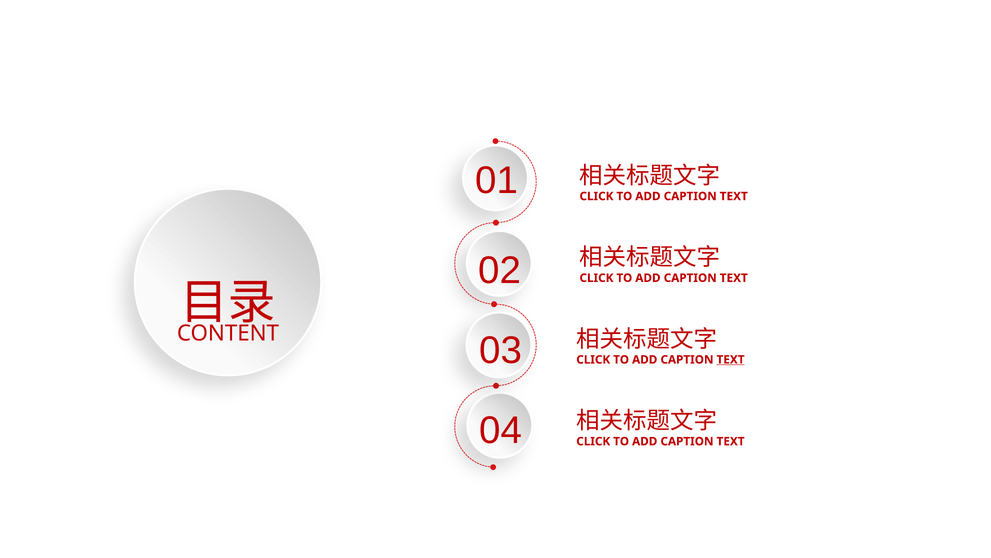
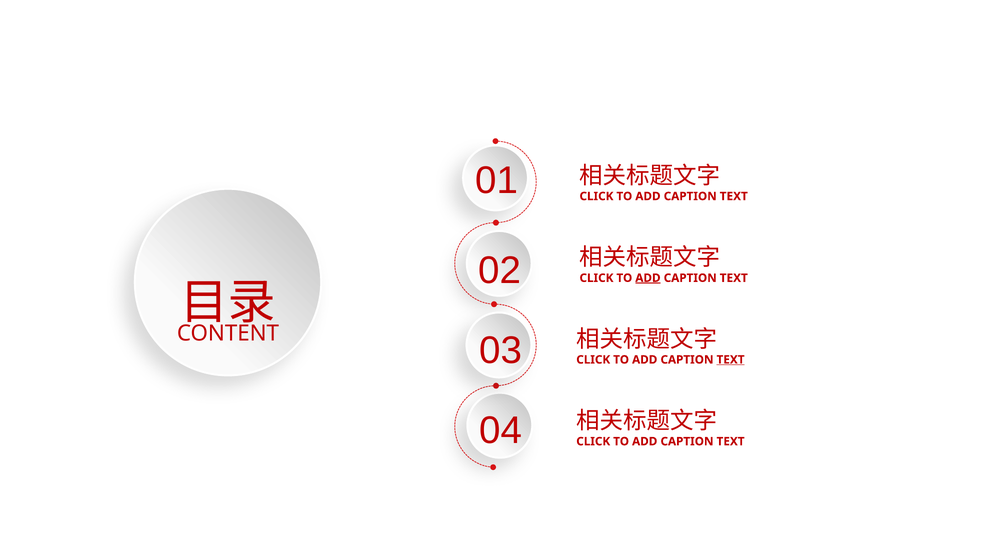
ADD at (648, 278) underline: none -> present
